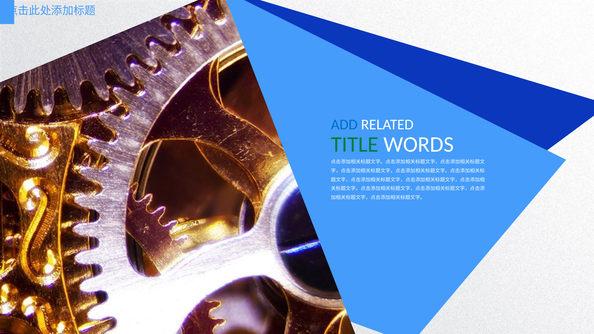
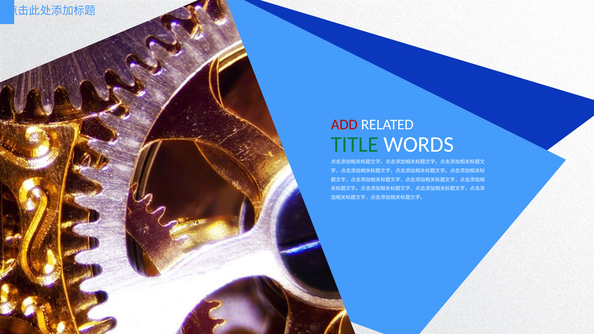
ADD colour: blue -> red
